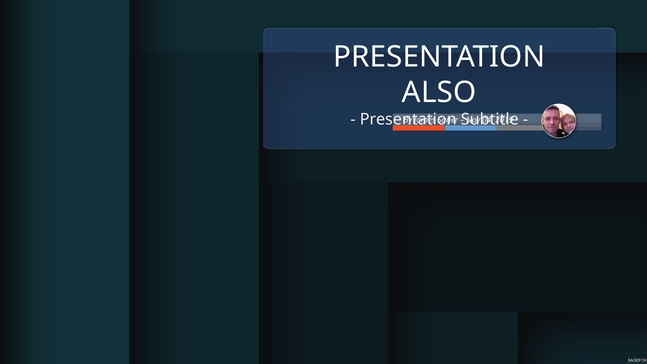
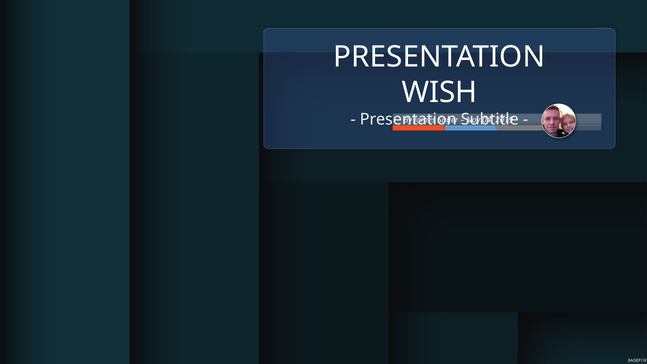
ALSO: ALSO -> WISH
